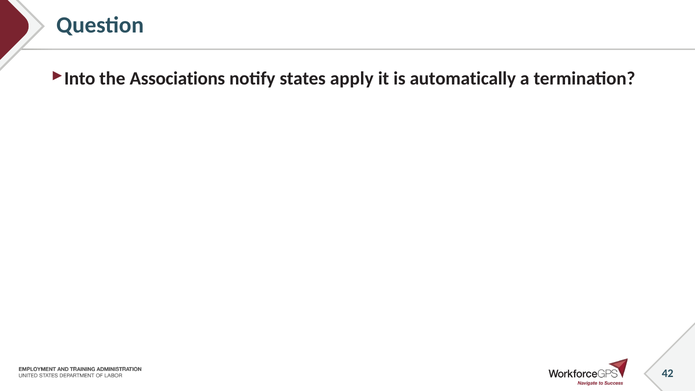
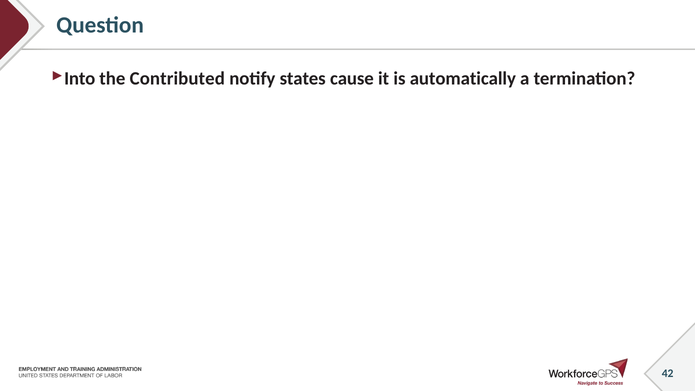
Associations: Associations -> Contributed
apply: apply -> cause
